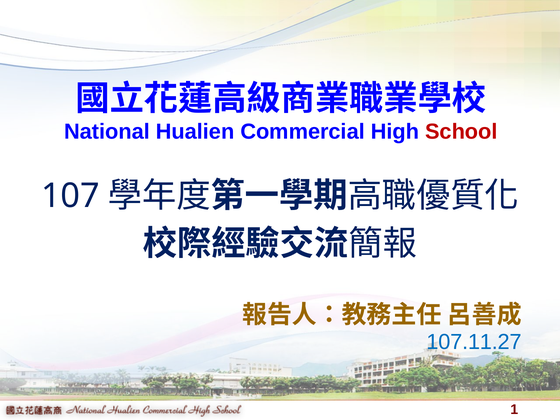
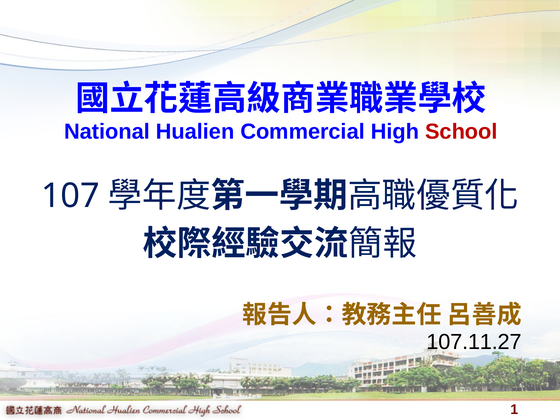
107.11.27 colour: blue -> black
